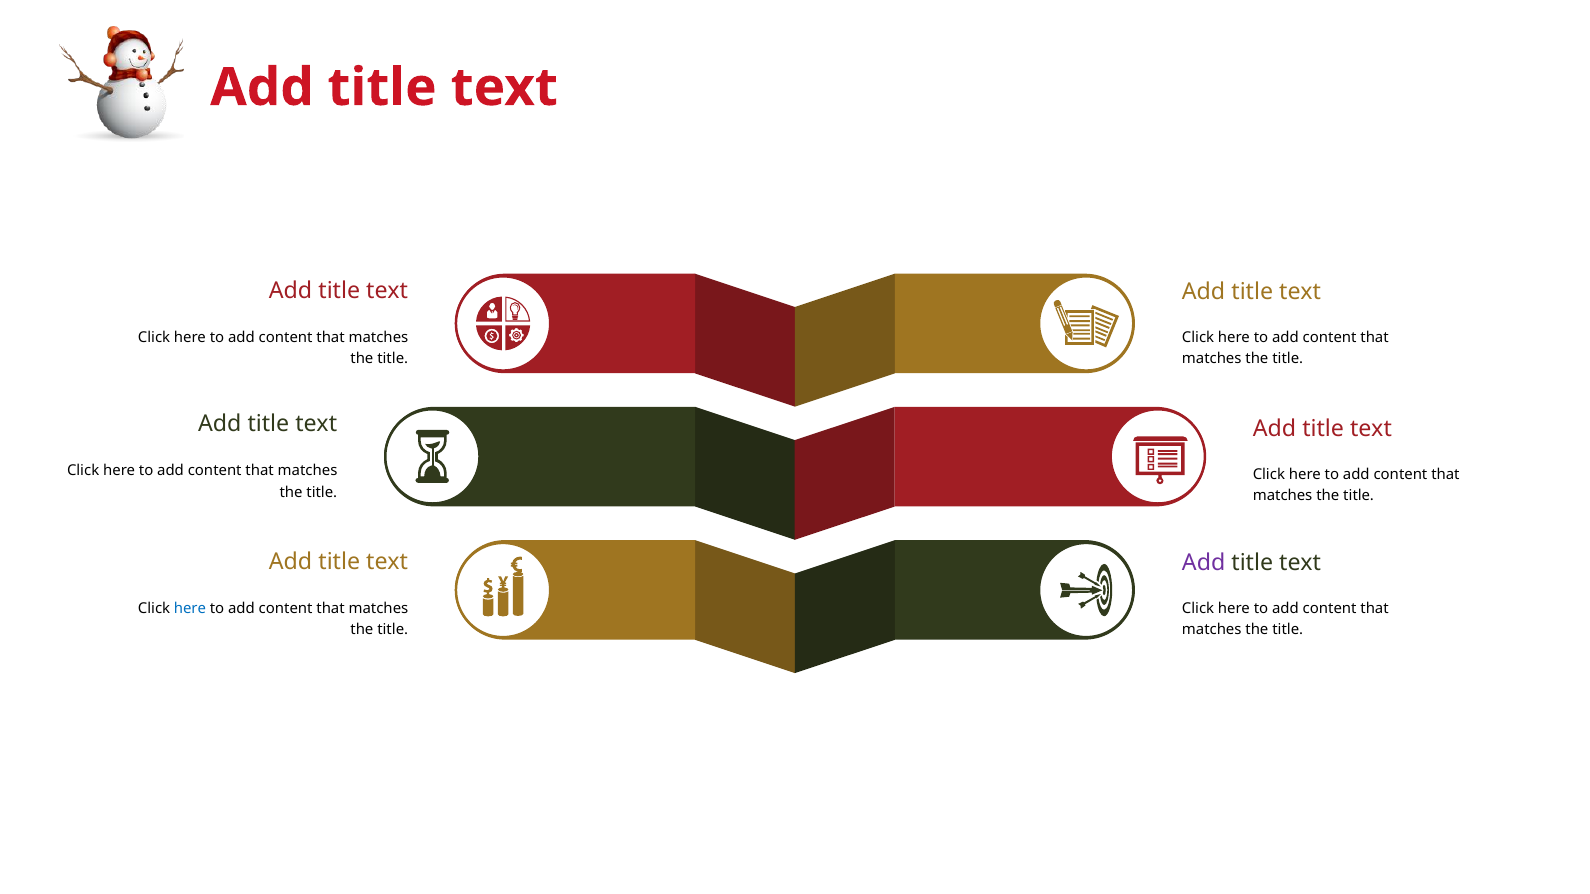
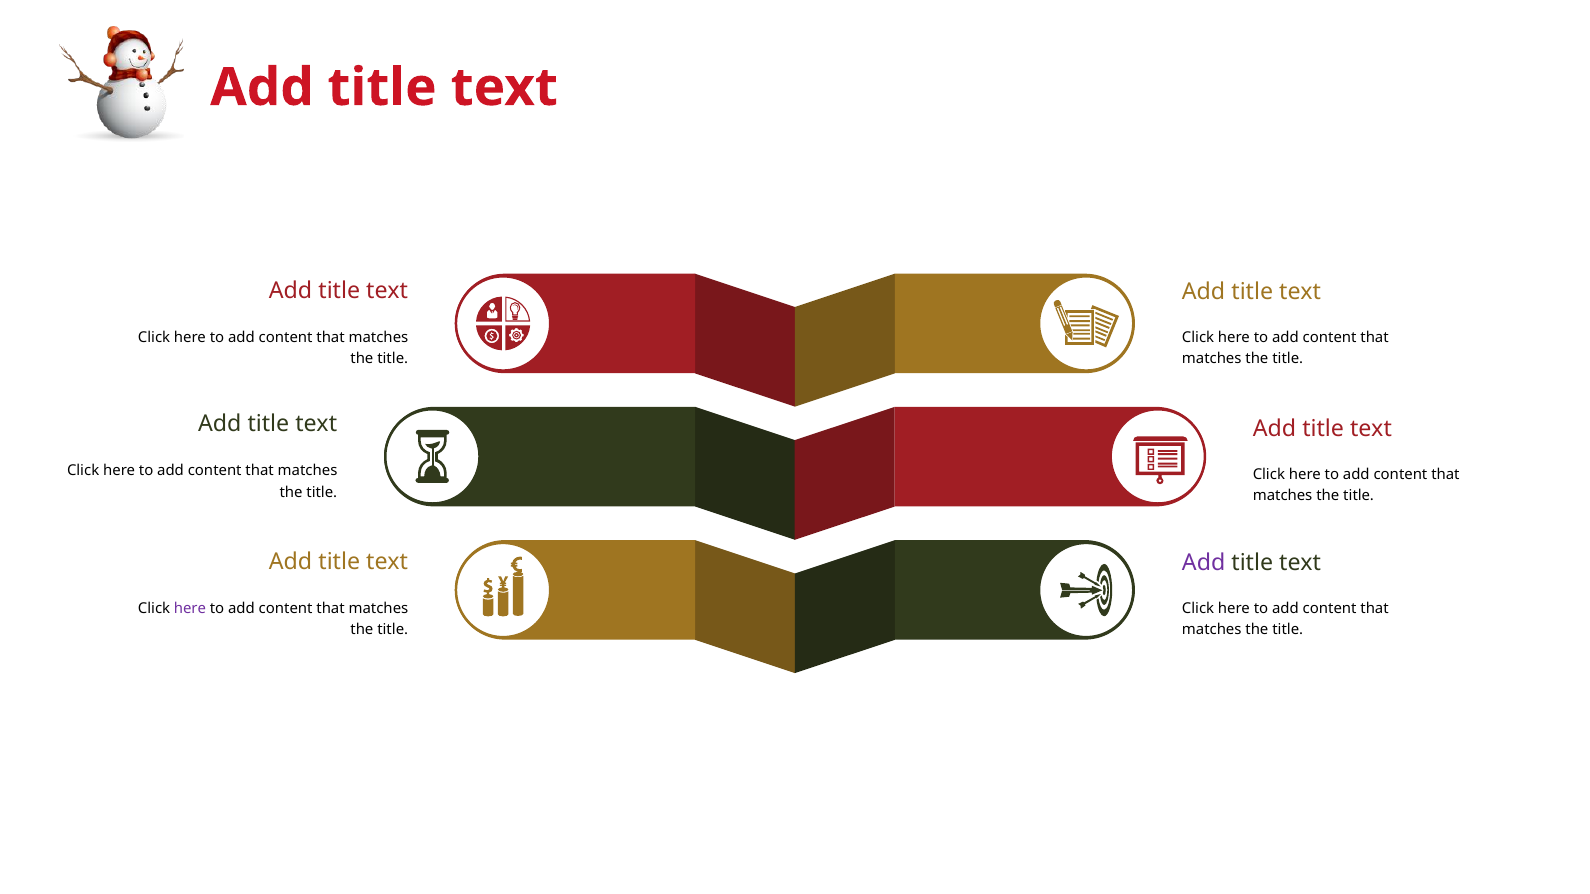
here at (190, 609) colour: blue -> purple
